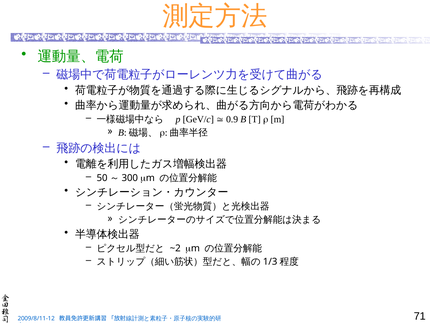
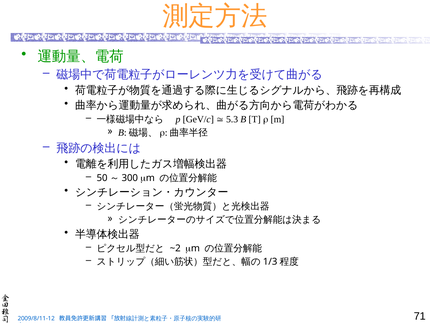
0.9: 0.9 -> 5.3
